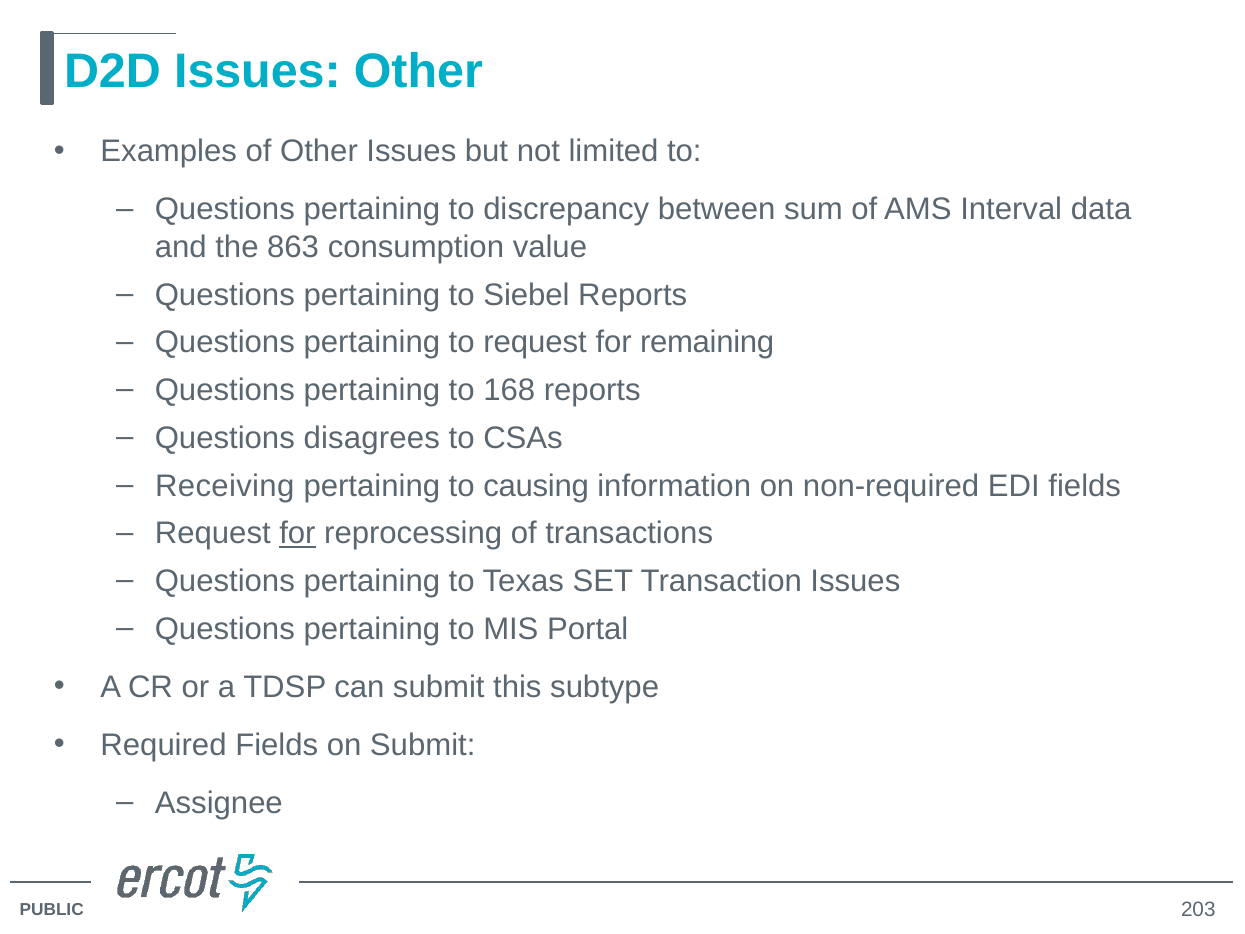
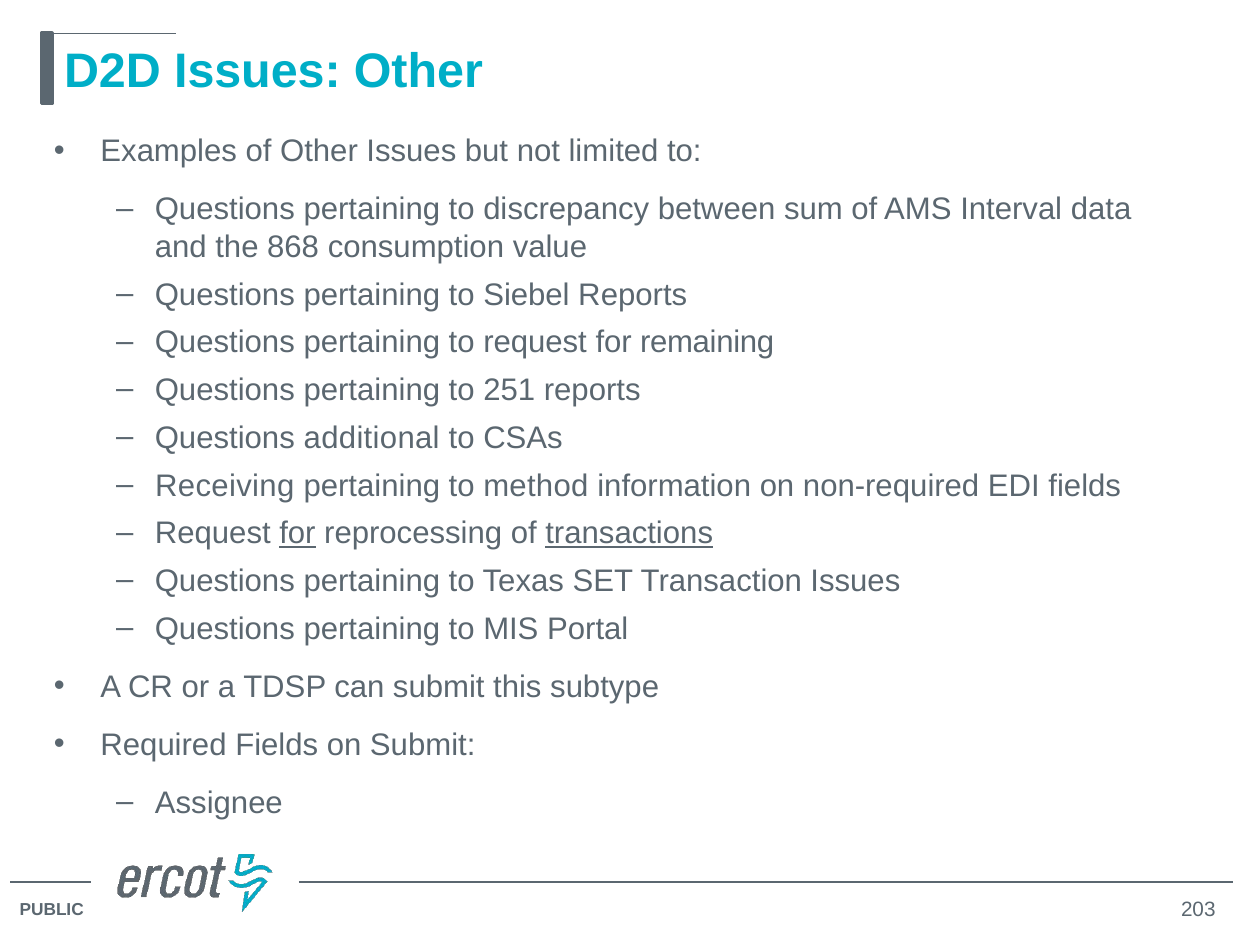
863: 863 -> 868
168: 168 -> 251
disagrees: disagrees -> additional
causing: causing -> method
transactions underline: none -> present
